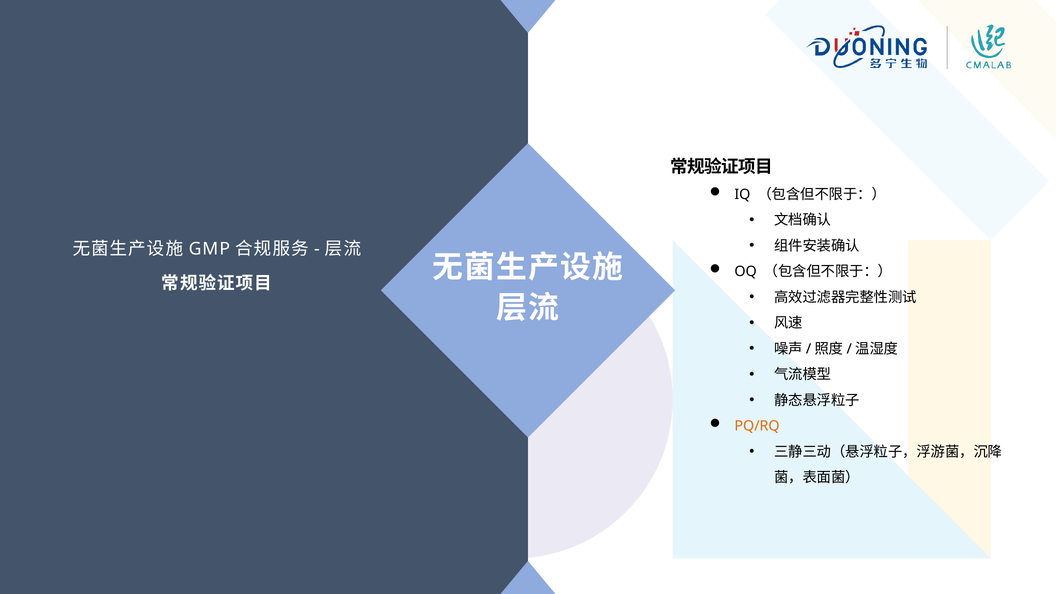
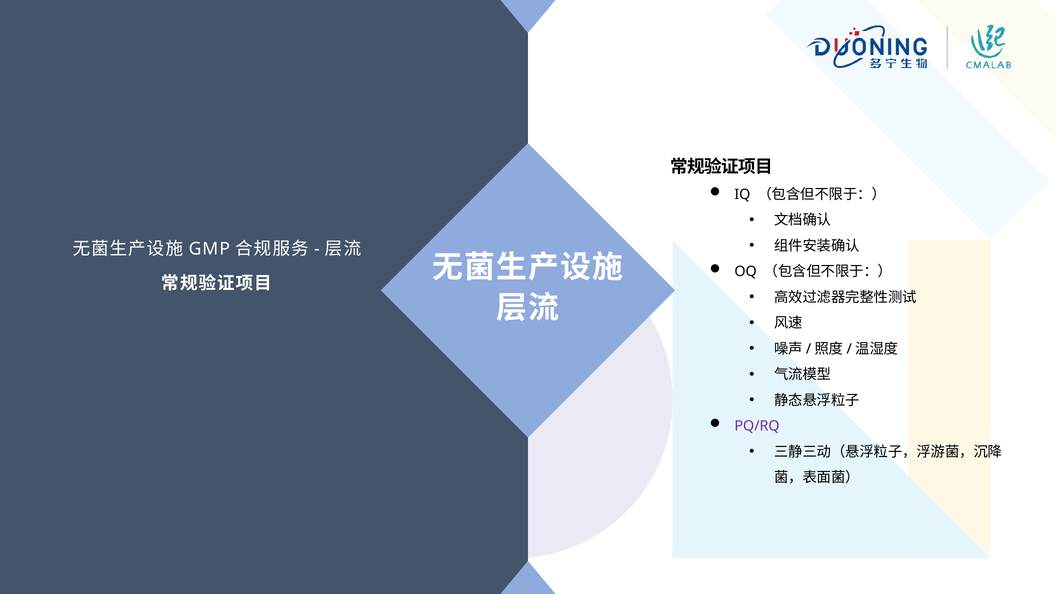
PQ/RQ colour: orange -> purple
